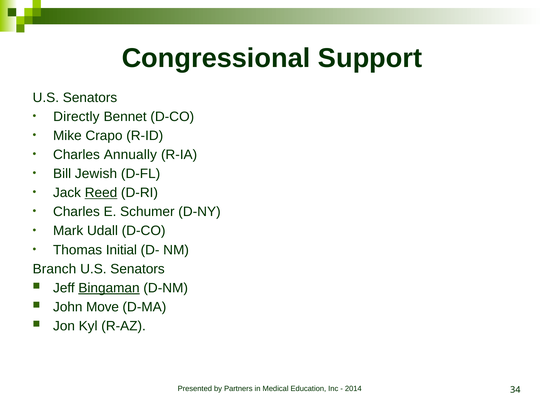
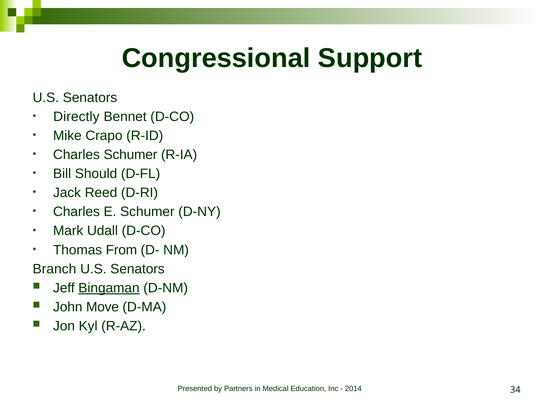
Charles Annually: Annually -> Schumer
Jewish: Jewish -> Should
Reed underline: present -> none
Initial: Initial -> From
